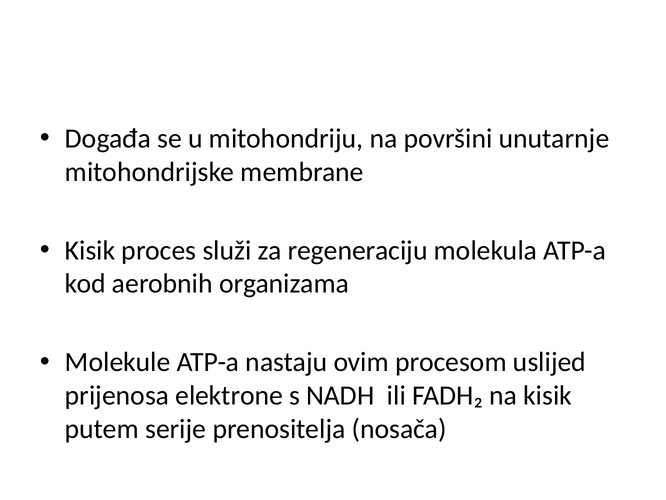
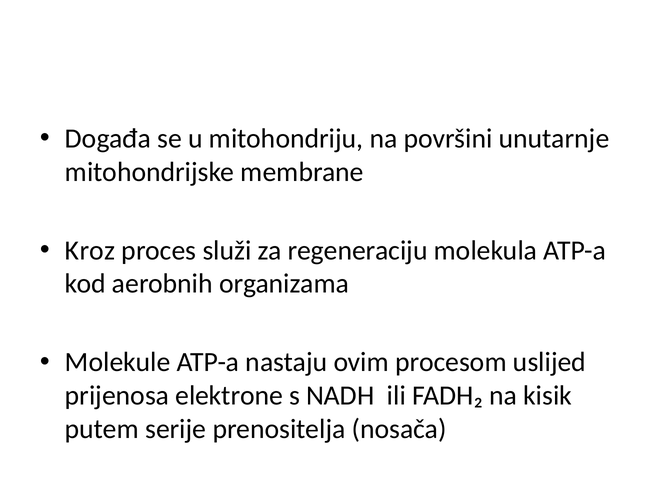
Kisik at (90, 250): Kisik -> Kroz
